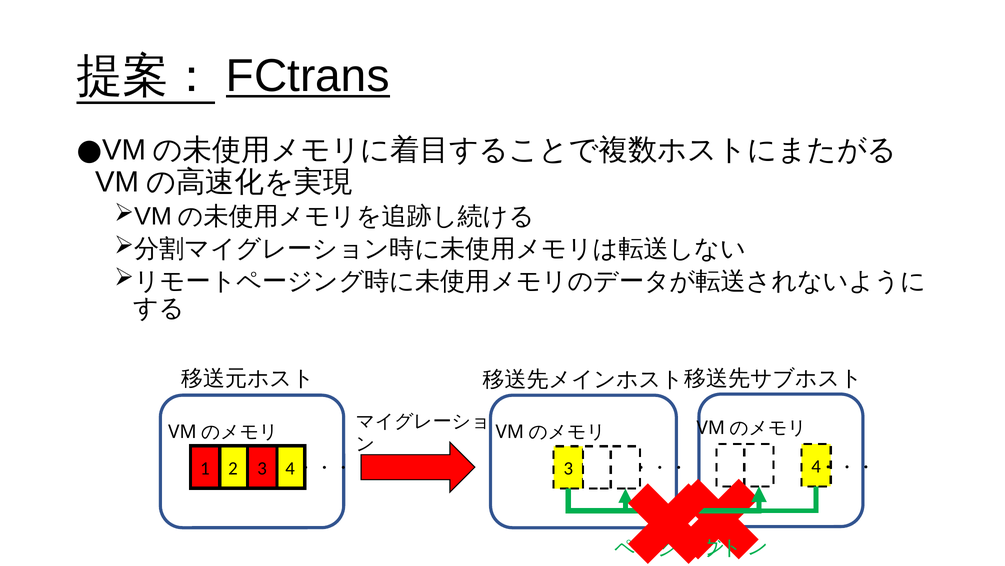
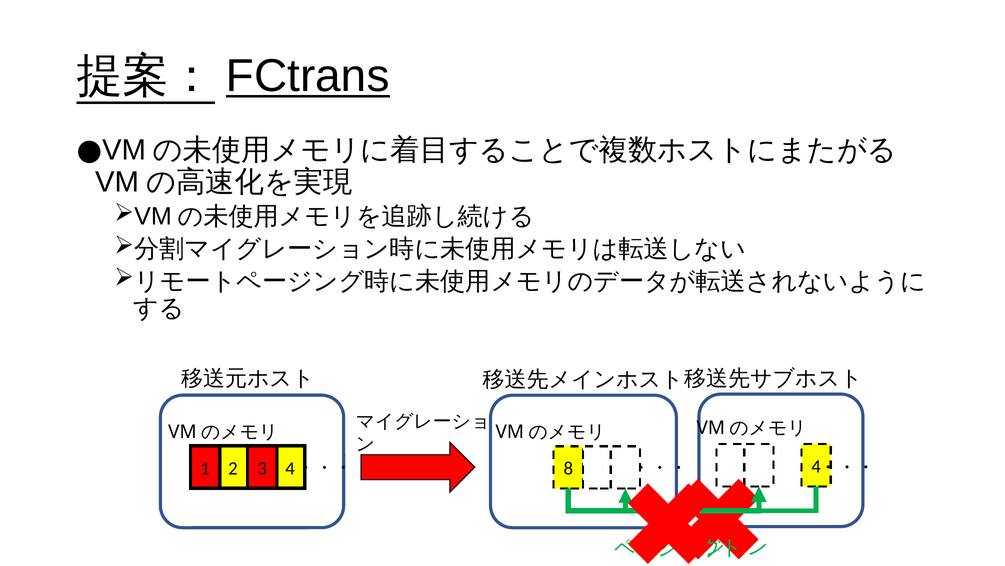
2 4 3: 3 -> 8
